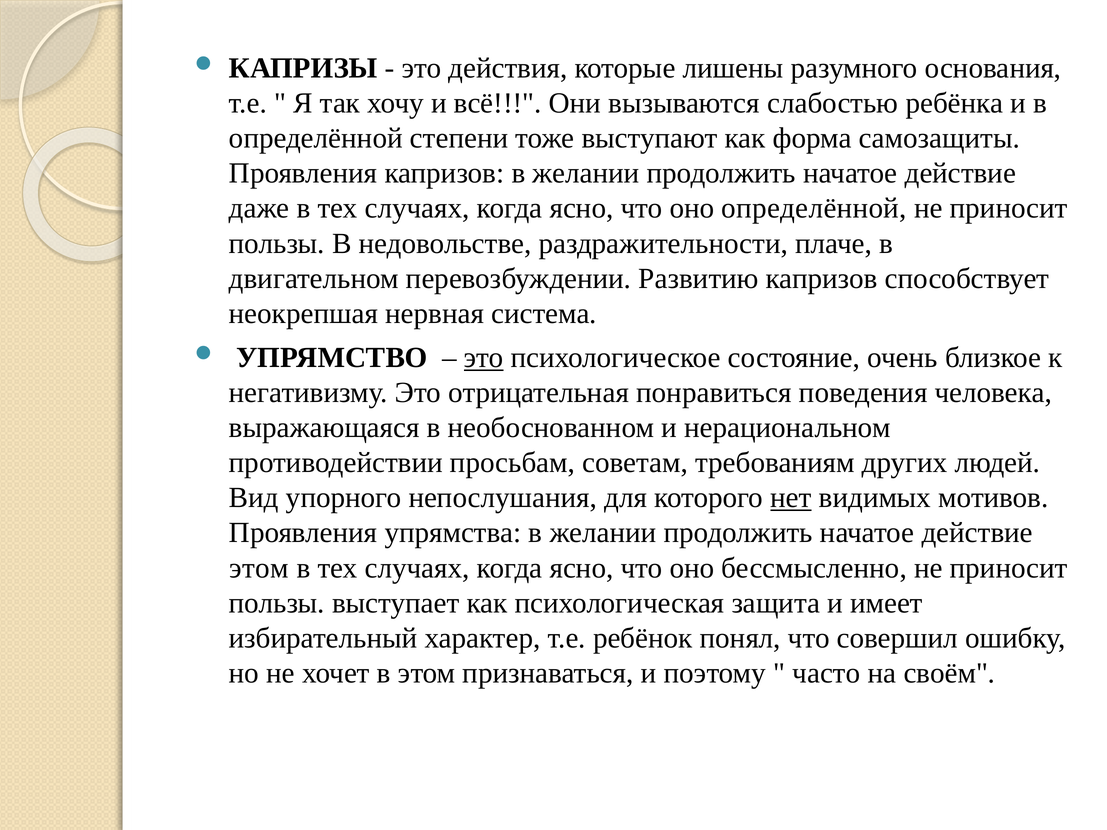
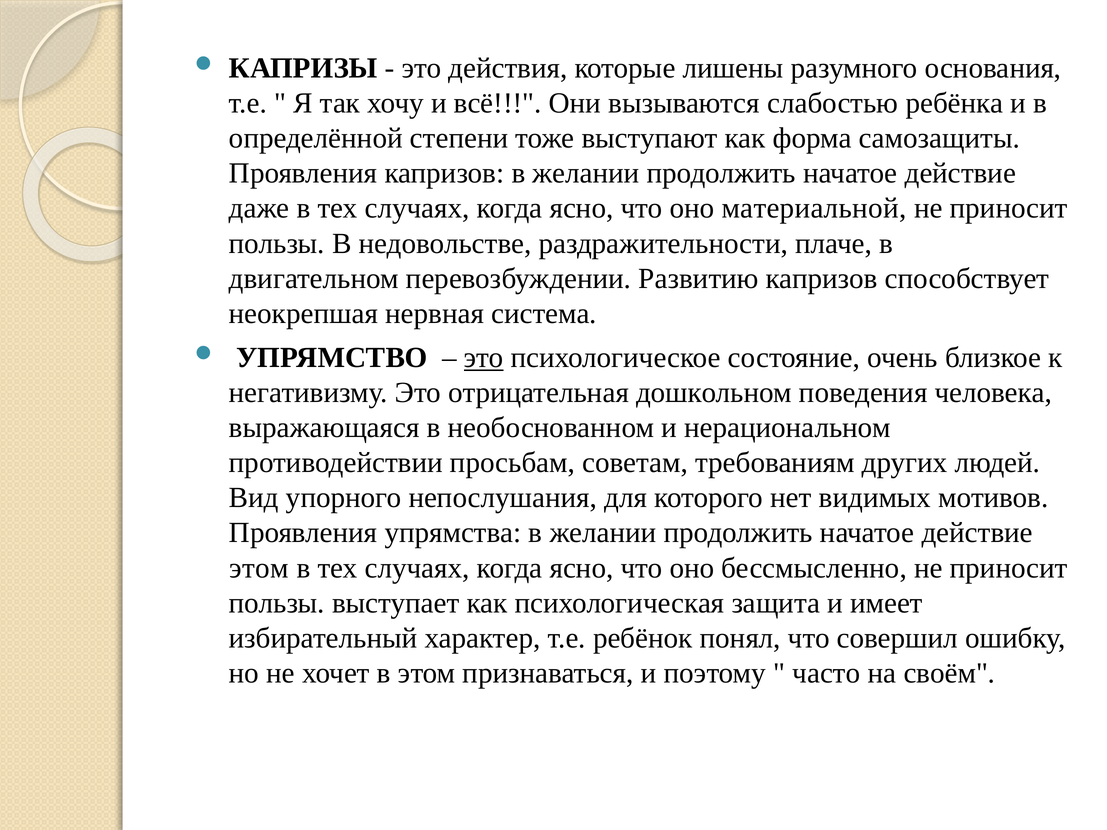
оно определённой: определённой -> материальной
понравиться: понравиться -> дошкольном
нет underline: present -> none
